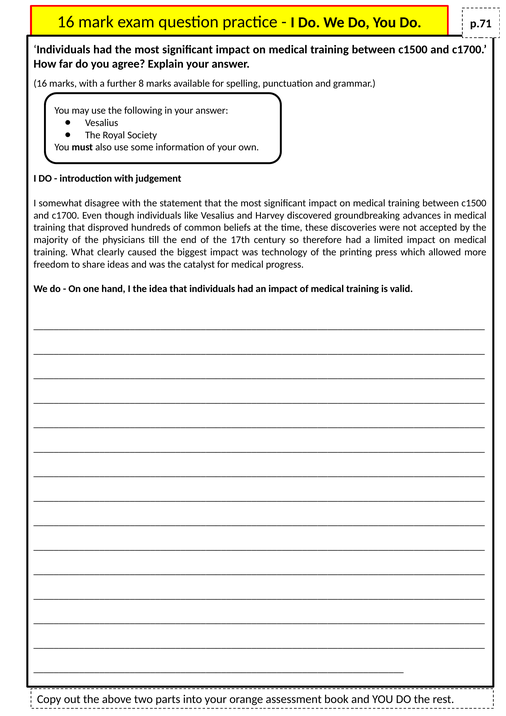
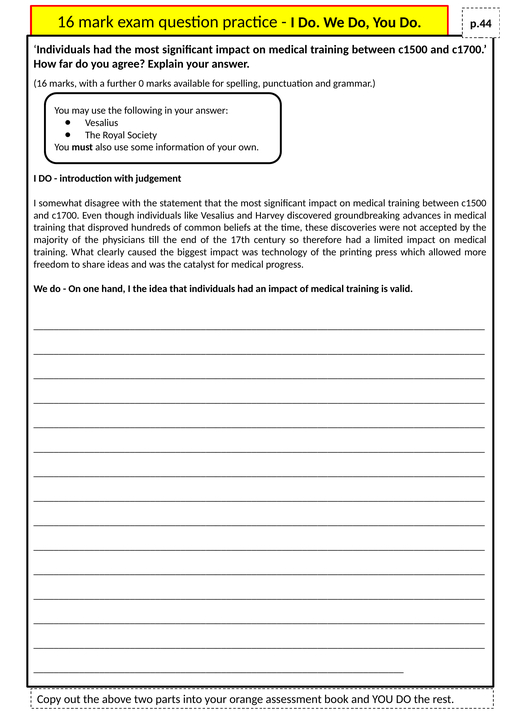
p.71: p.71 -> p.44
8: 8 -> 0
